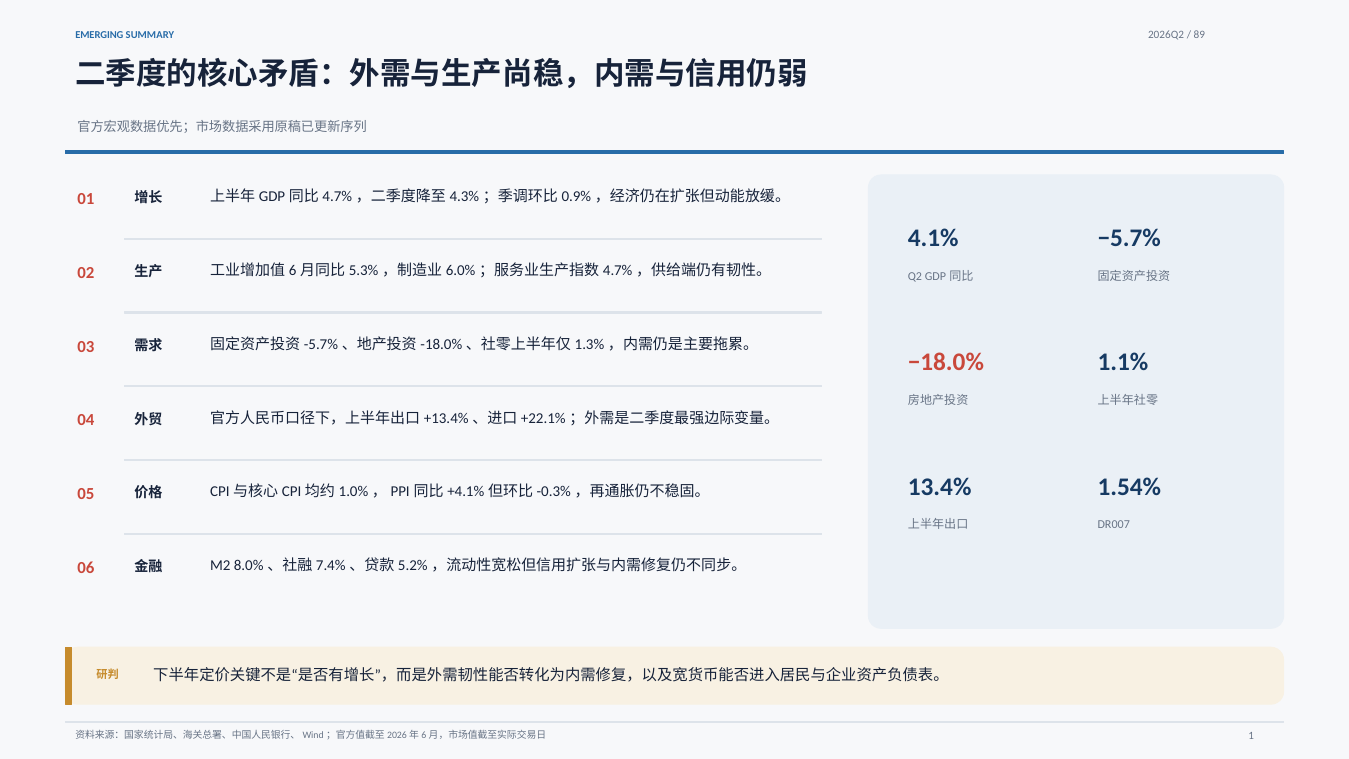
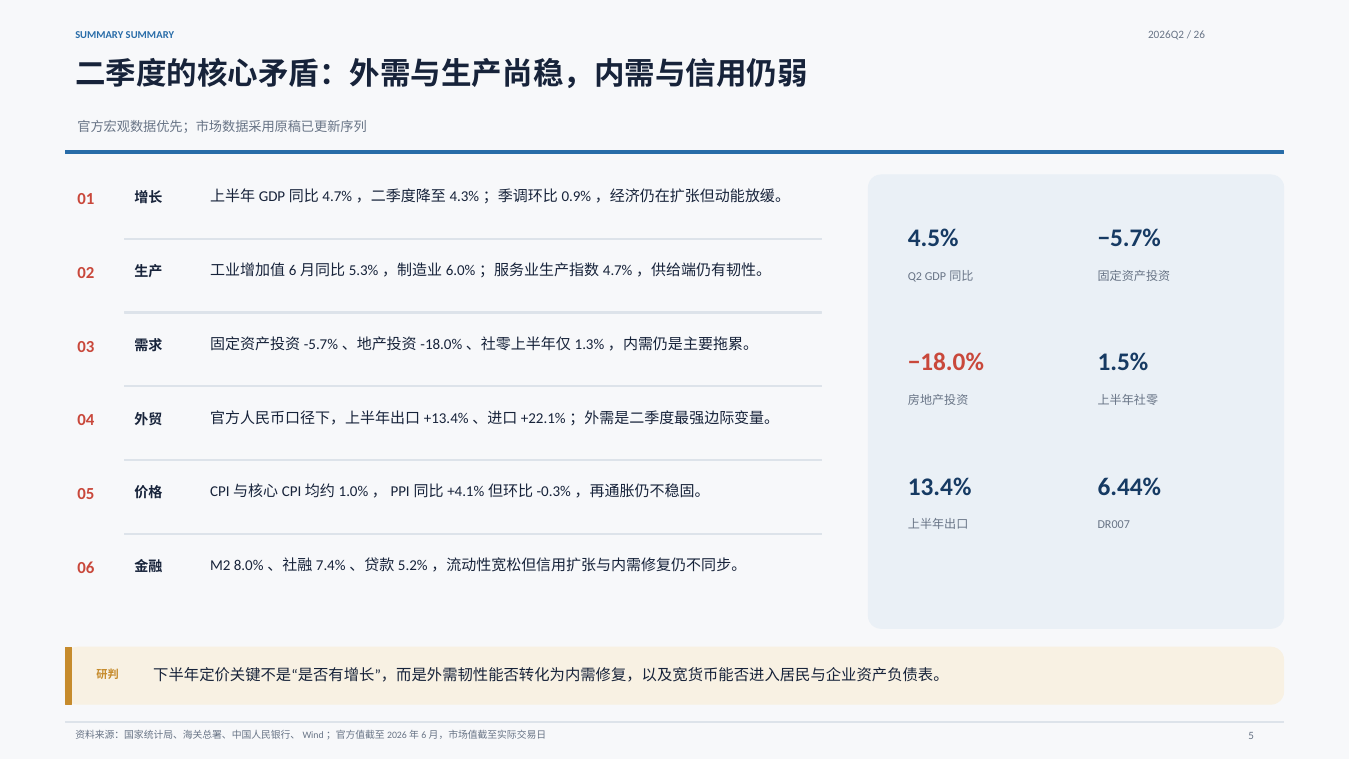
EMERGING at (99, 35): EMERGING -> SUMMARY
89: 89 -> 26
4.1%: 4.1% -> 4.5%
1.1%: 1.1% -> 1.5%
1.54%: 1.54% -> 6.44%
1: 1 -> 5
